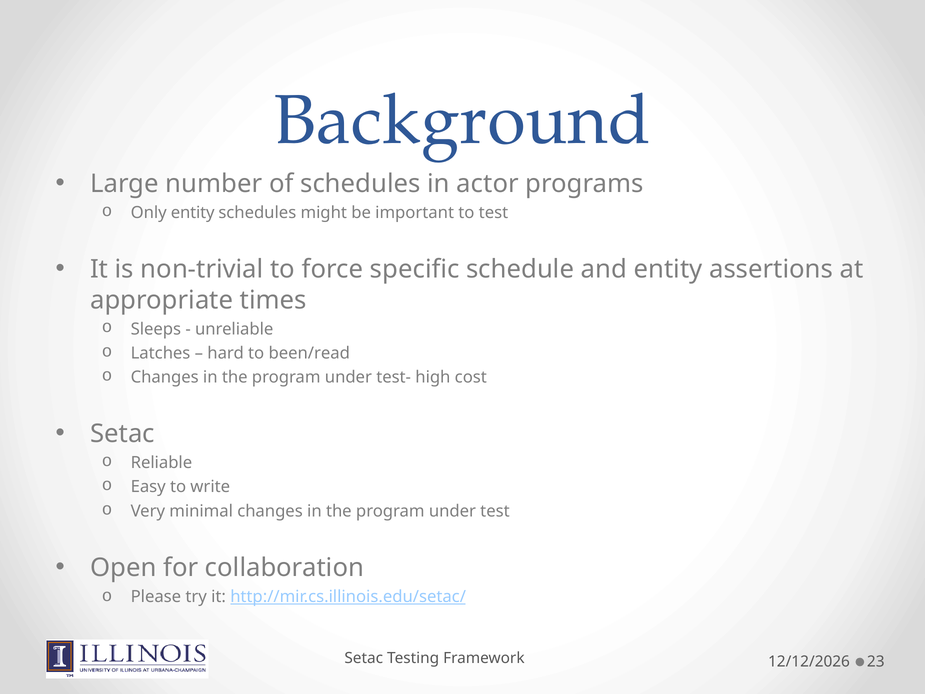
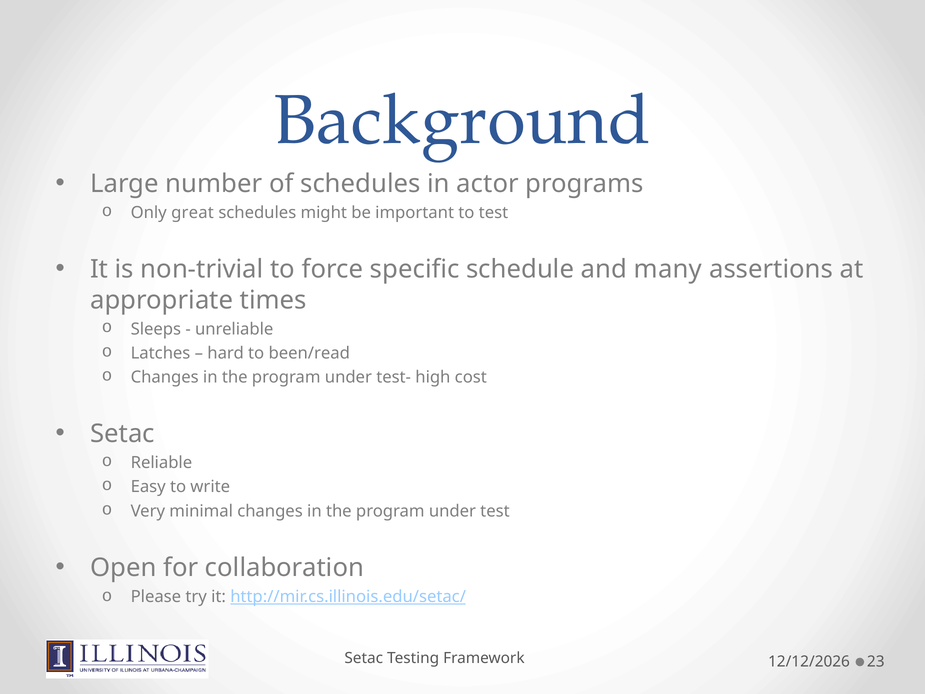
Only entity: entity -> great
and entity: entity -> many
